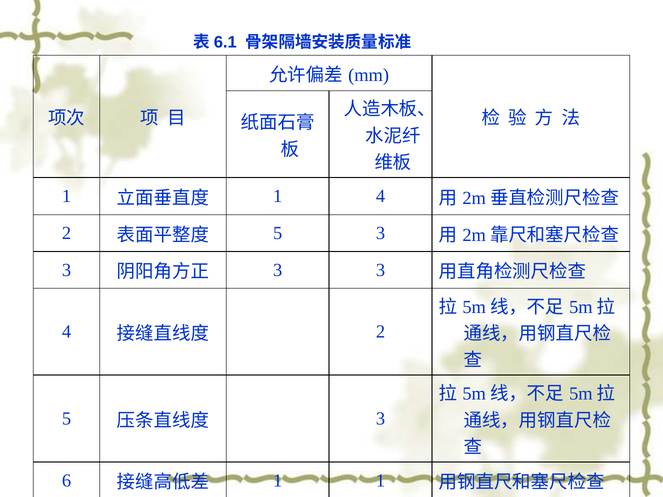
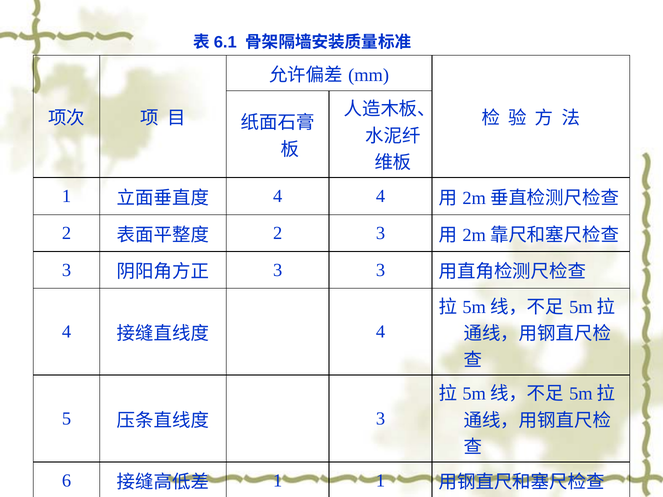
1 at (278, 196): 1 -> 4
5 at (278, 233): 5 -> 2
2 at (381, 332): 2 -> 4
